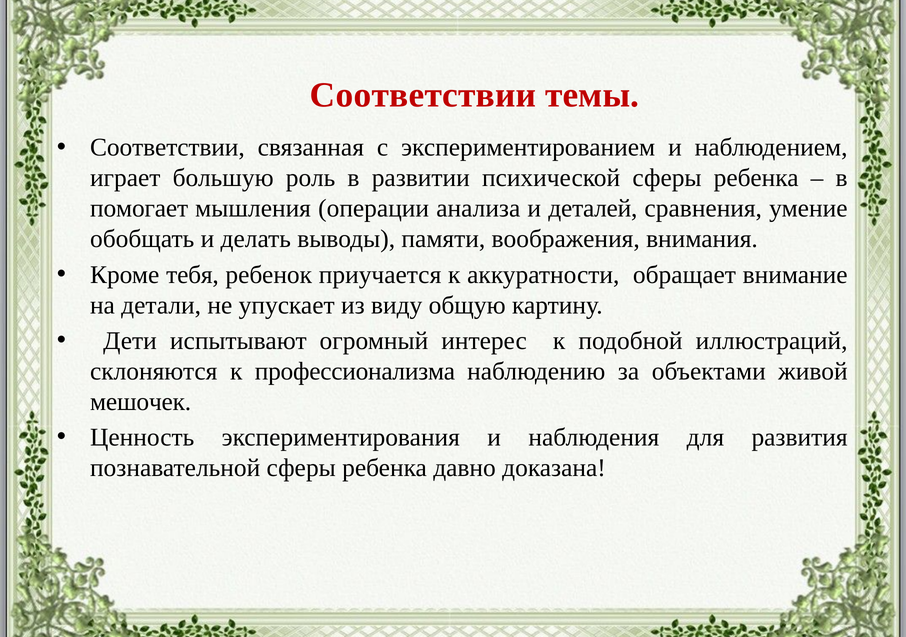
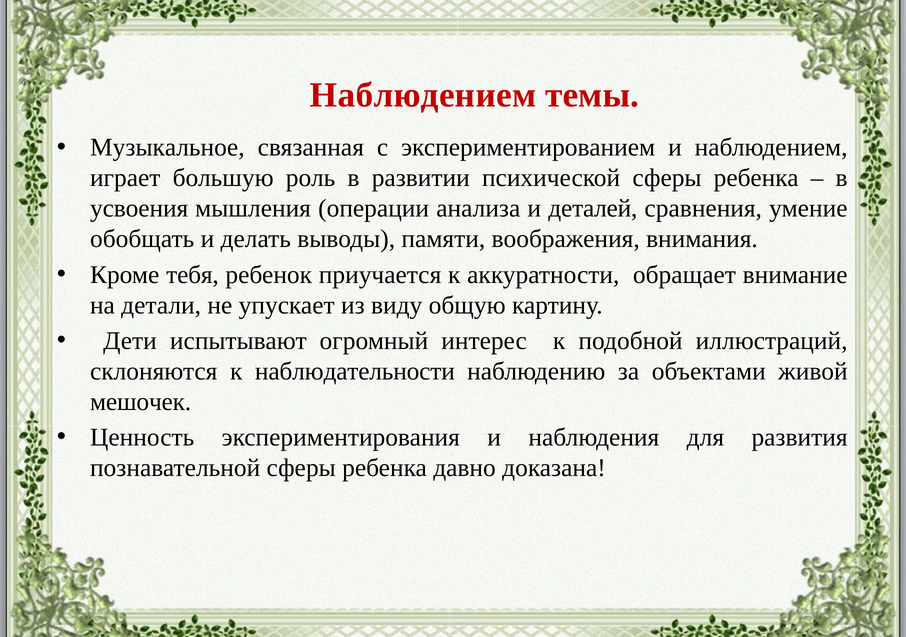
Соответствии at (423, 95): Соответствии -> Наблюдением
Соответствии at (167, 148): Соответствии -> Музыкальное
помогает: помогает -> усвоения
профессионализма: профессионализма -> наблюдательности
